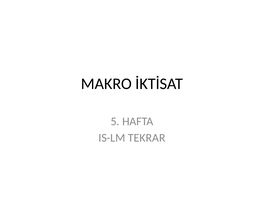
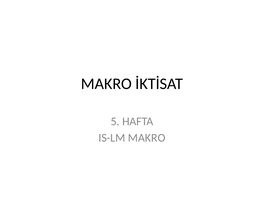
IS-LM TEKRAR: TEKRAR -> MAKRO
